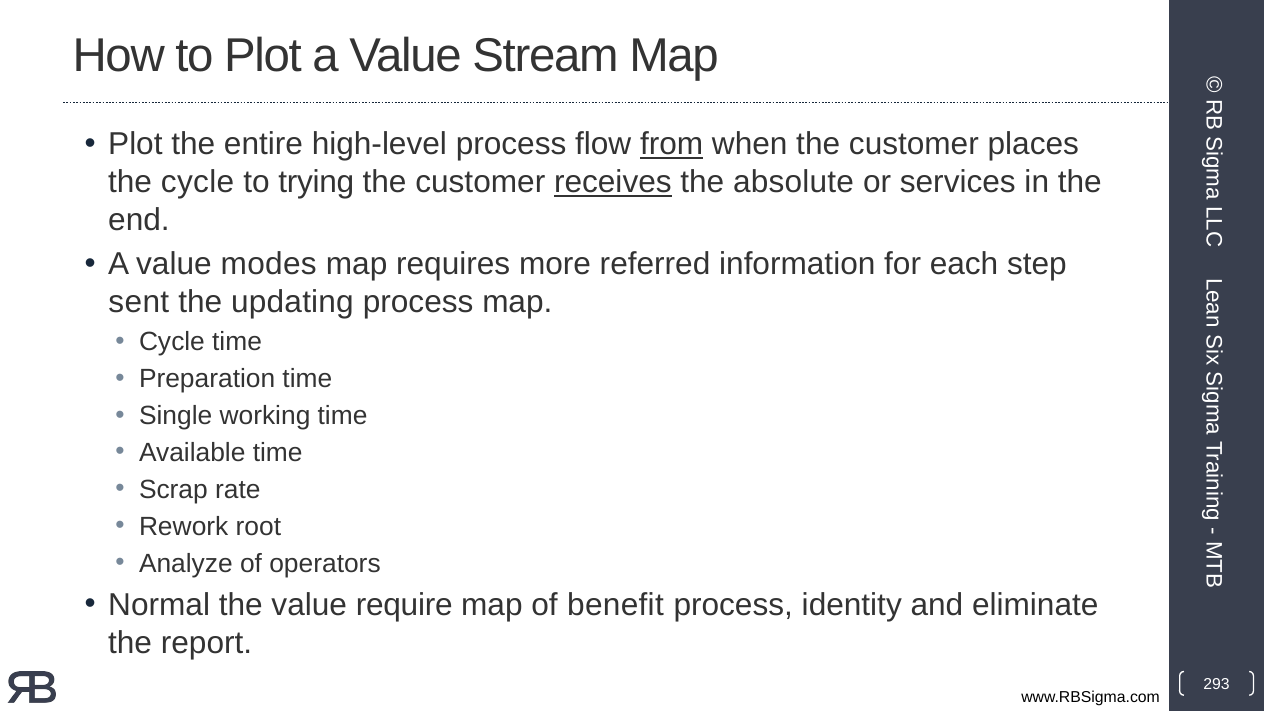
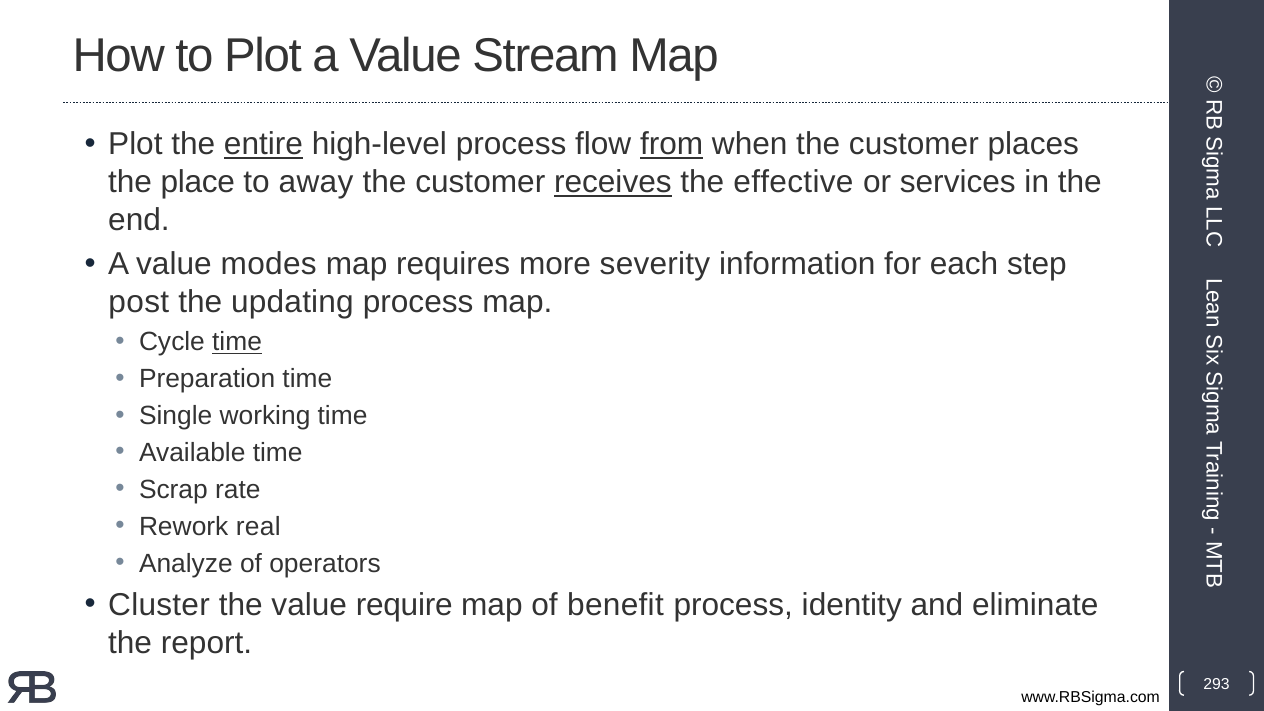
entire underline: none -> present
the cycle: cycle -> place
trying: trying -> away
absolute: absolute -> effective
referred: referred -> severity
sent: sent -> post
time at (237, 342) underline: none -> present
root: root -> real
Normal: Normal -> Cluster
